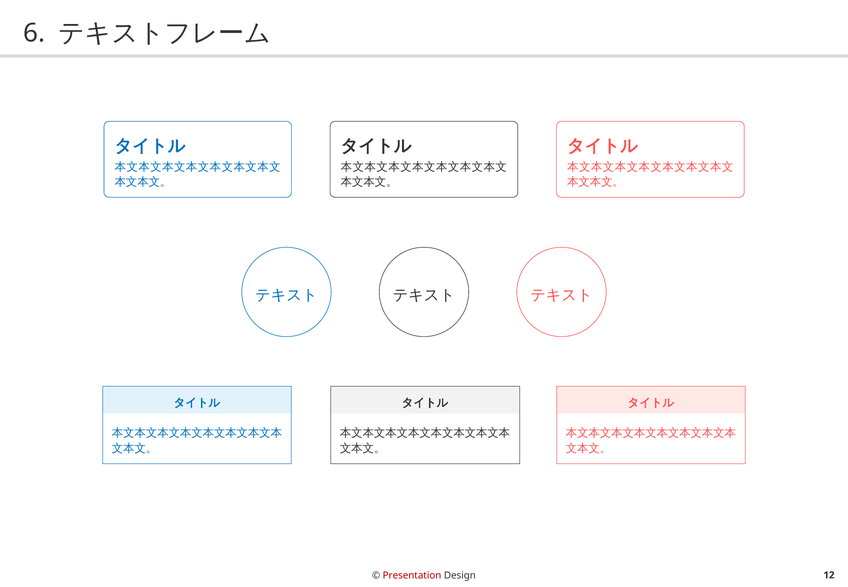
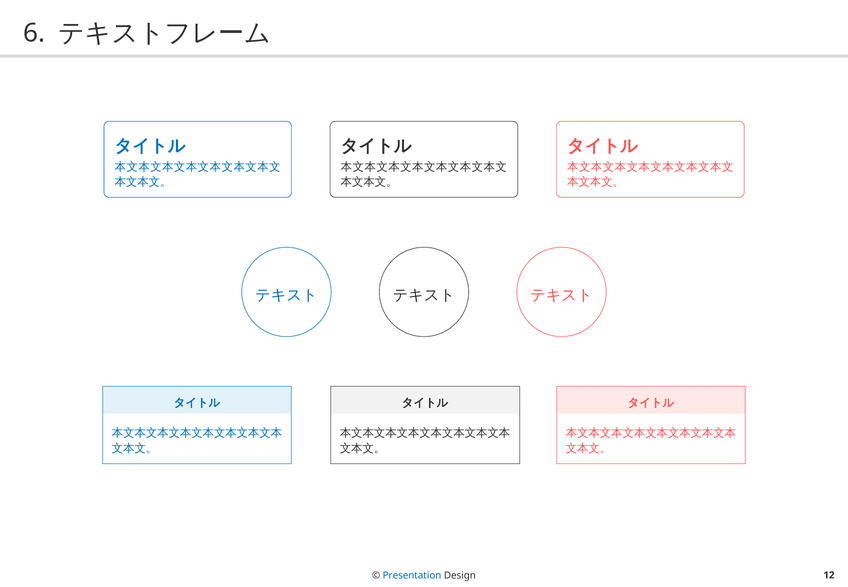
Presentation colour: red -> blue
